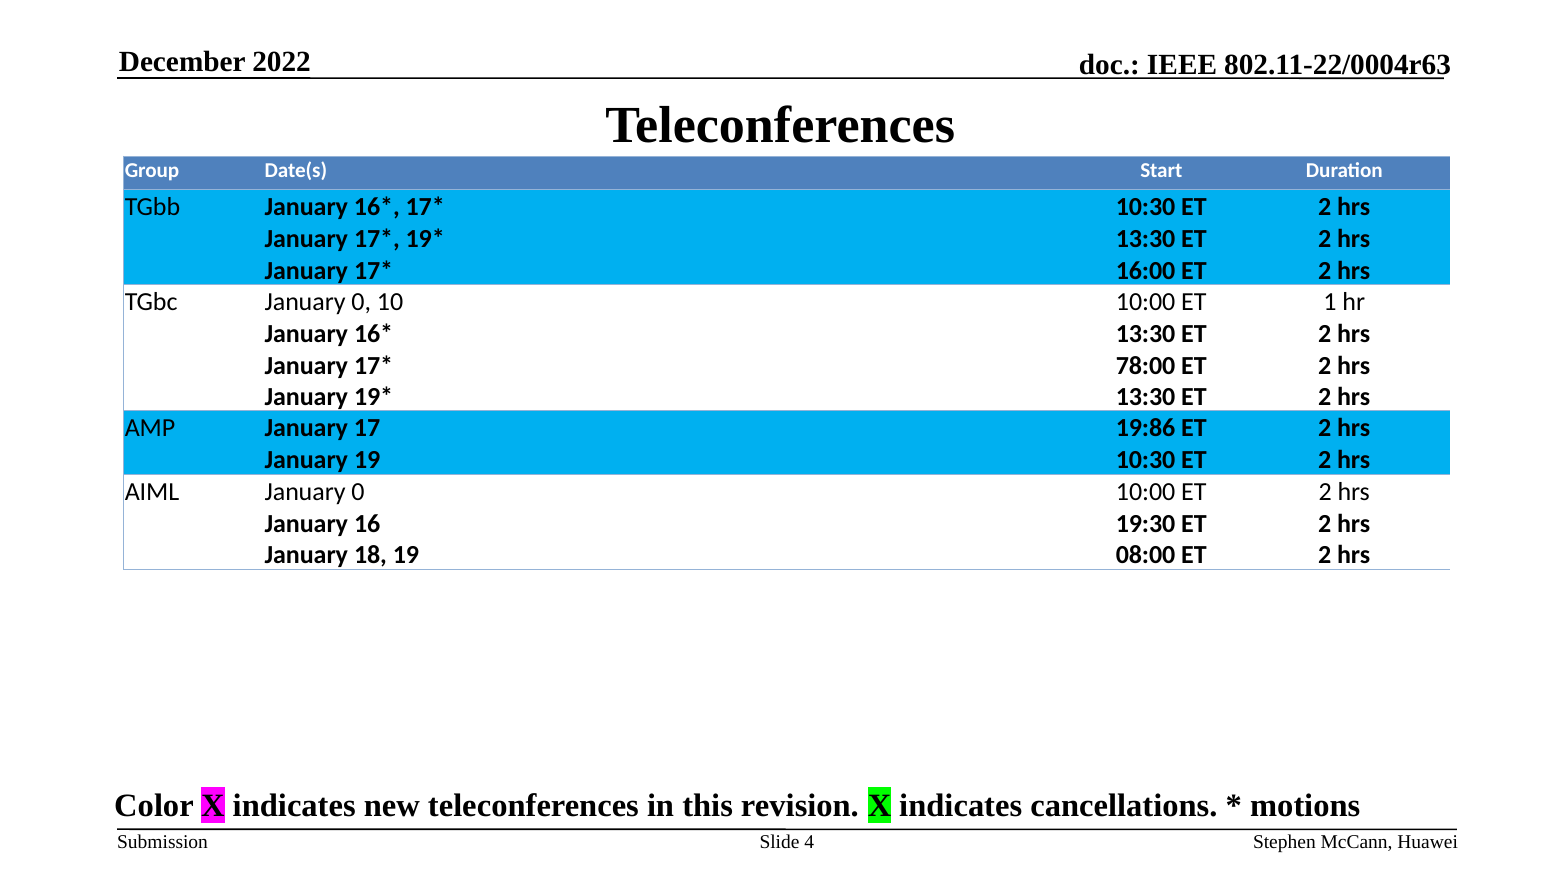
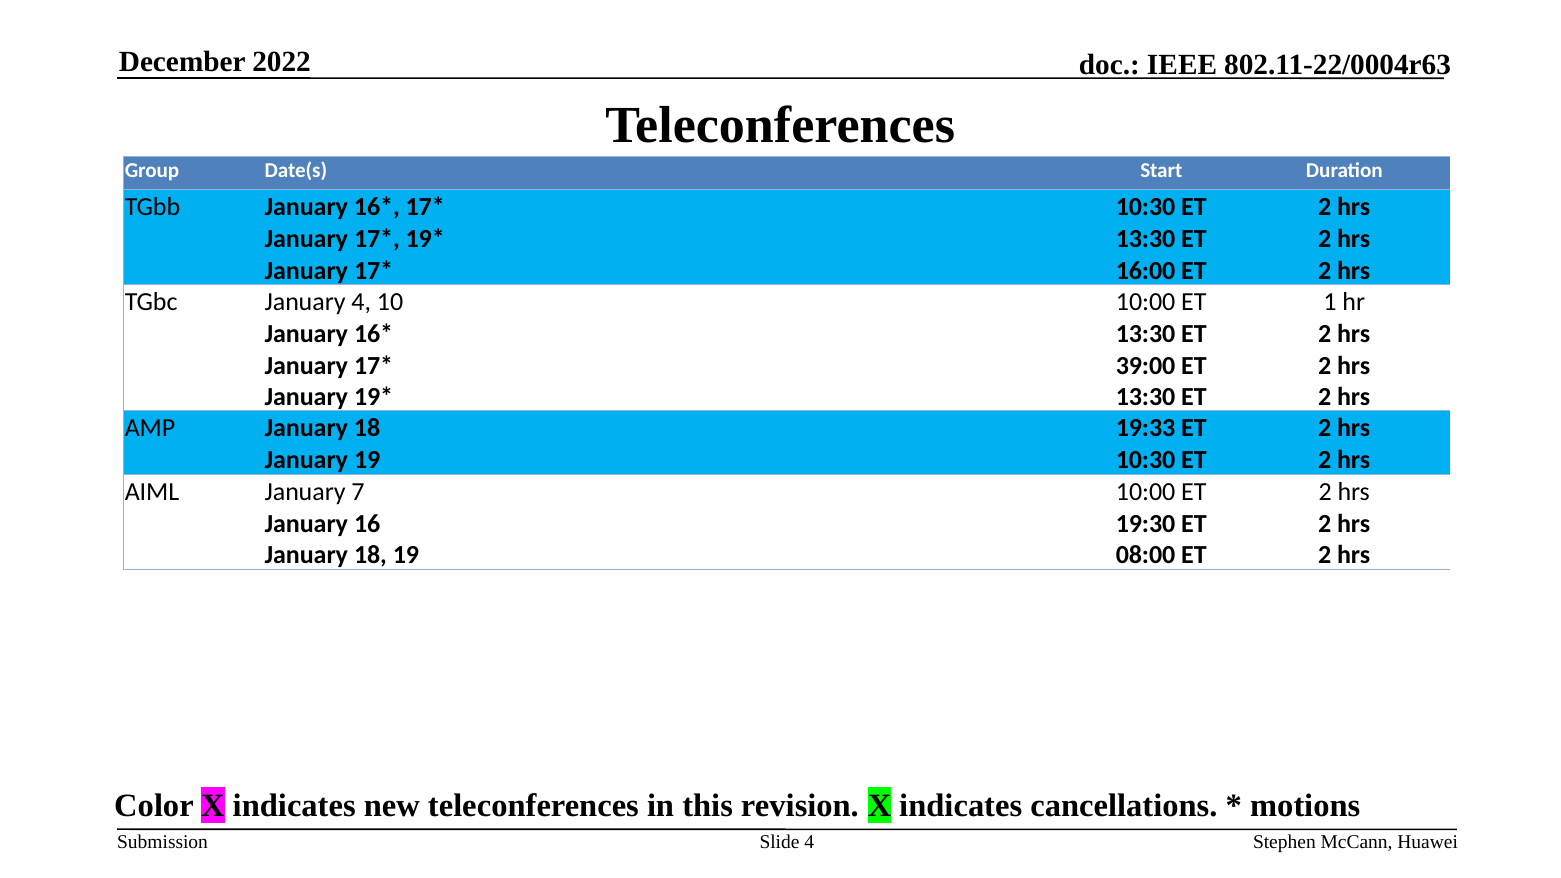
TGbc January 0: 0 -> 4
78:00: 78:00 -> 39:00
AMP January 17: 17 -> 18
19:86: 19:86 -> 19:33
AIML January 0: 0 -> 7
